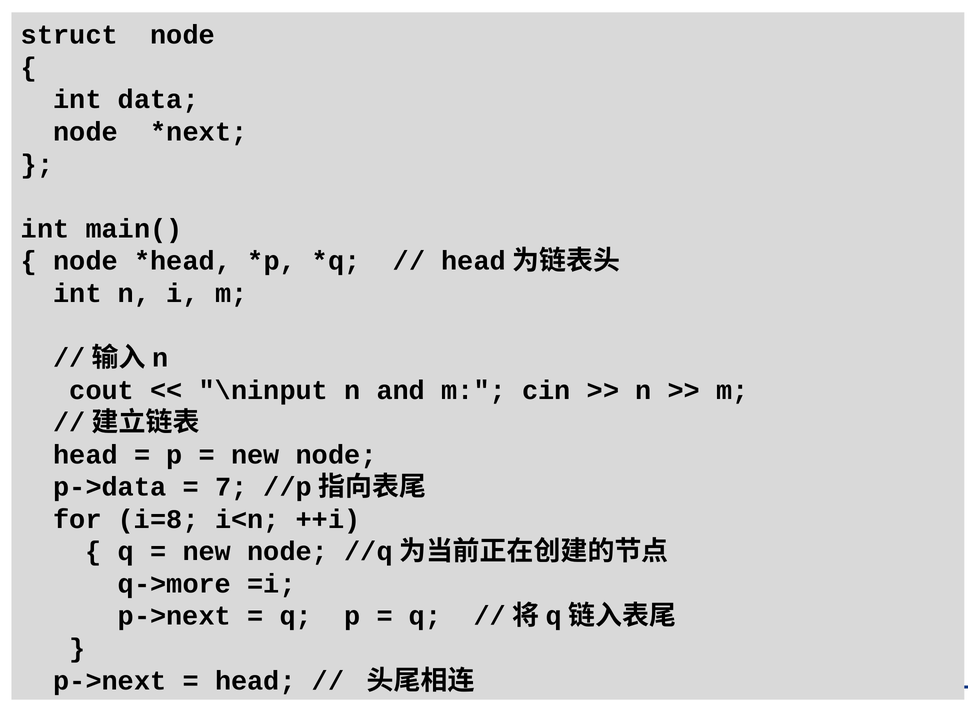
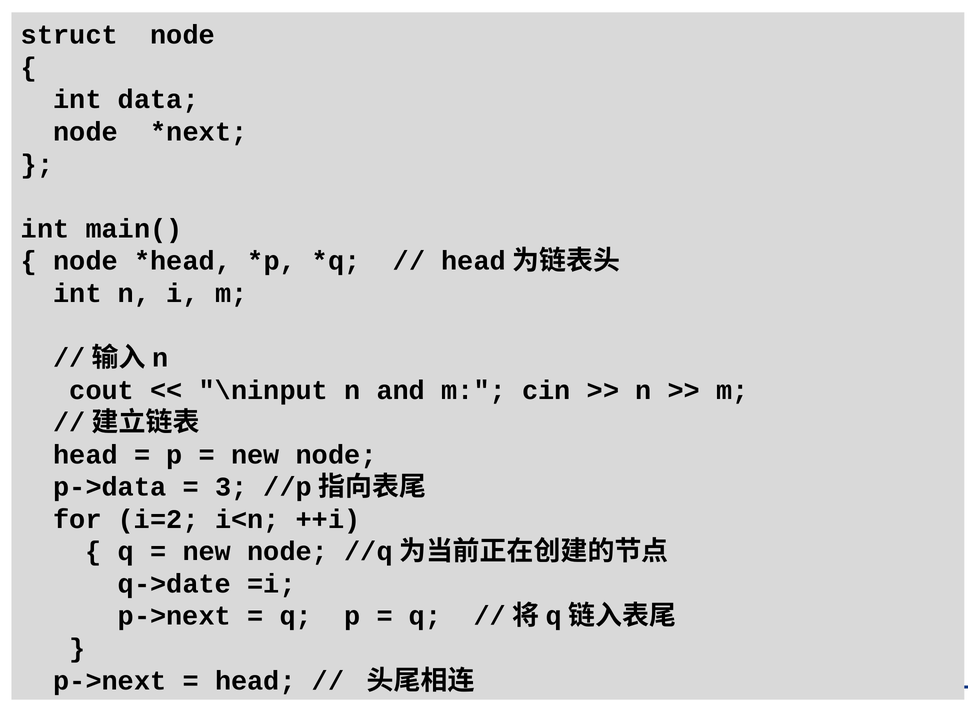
7: 7 -> 3
i=8: i=8 -> i=2
q->more: q->more -> q->date
